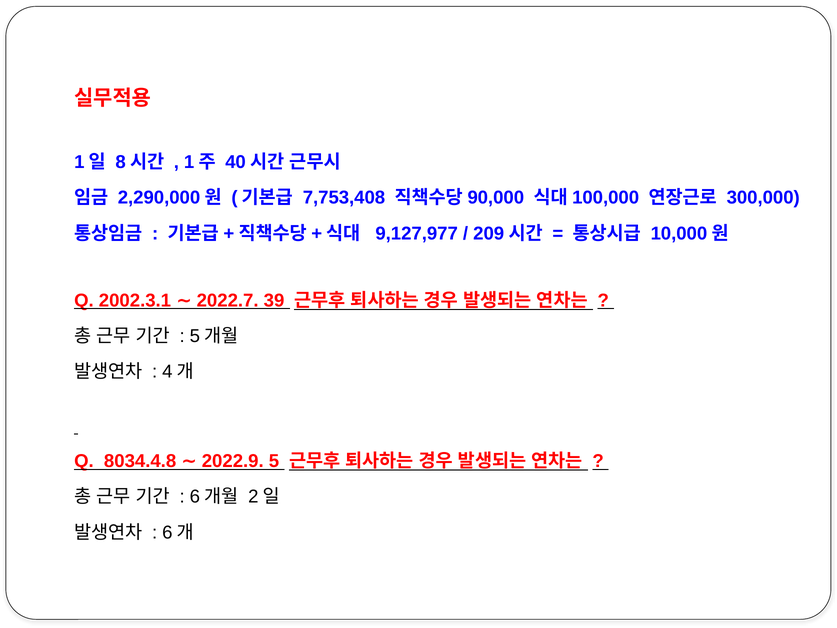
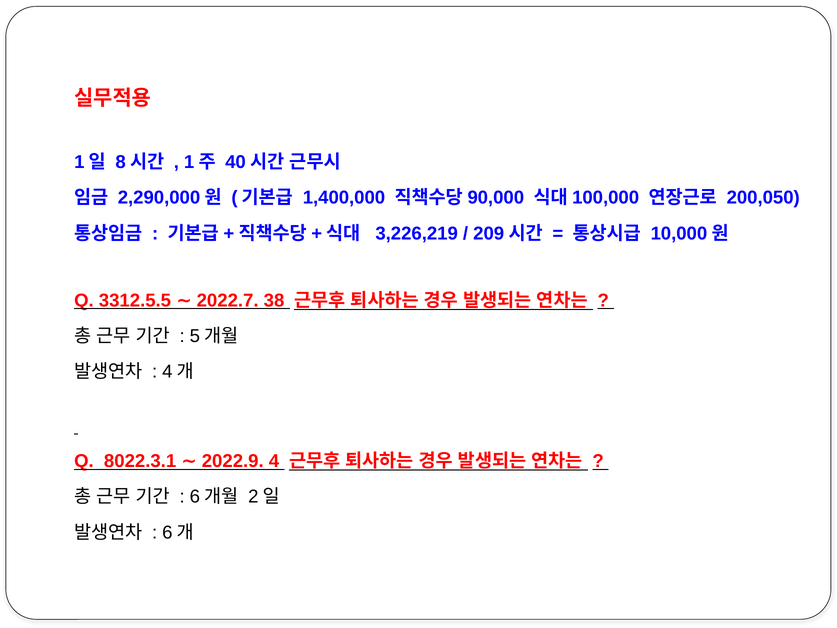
7,753,408: 7,753,408 -> 1,400,000
300,000: 300,000 -> 200,050
9,127,977: 9,127,977 -> 3,226,219
2002.3.1: 2002.3.1 -> 3312.5.5
39: 39 -> 38
8034.4.8: 8034.4.8 -> 8022.3.1
5: 5 -> 4
